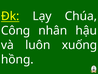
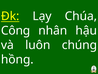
xuống: xuống -> chúng
